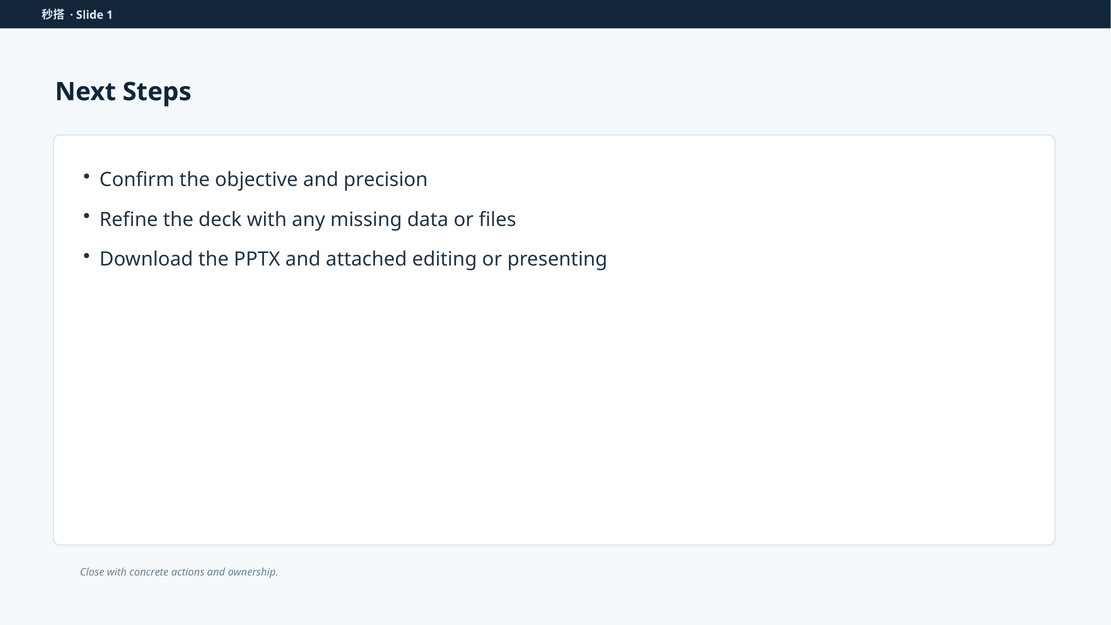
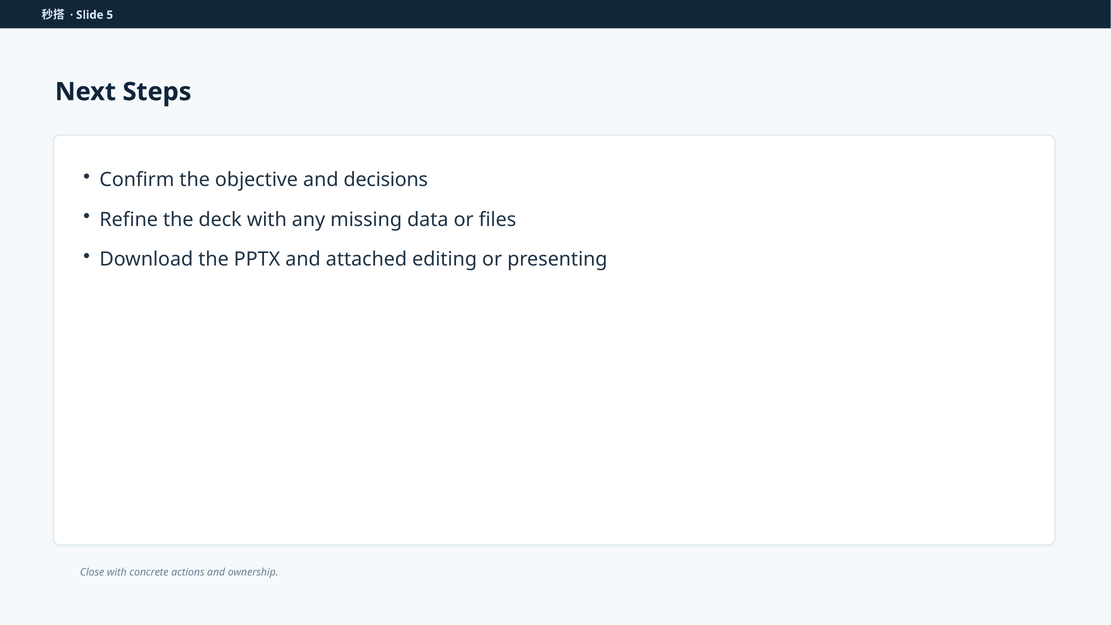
1: 1 -> 5
precision: precision -> decisions
